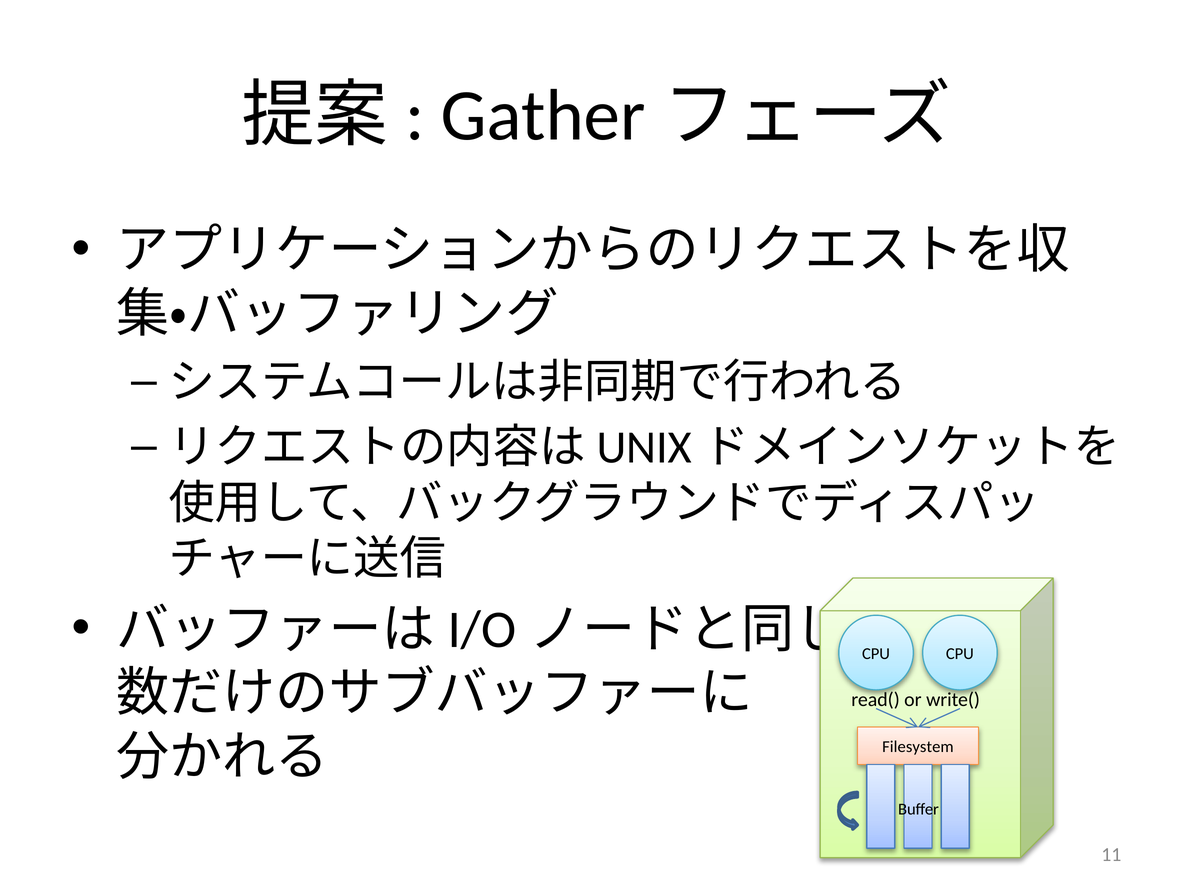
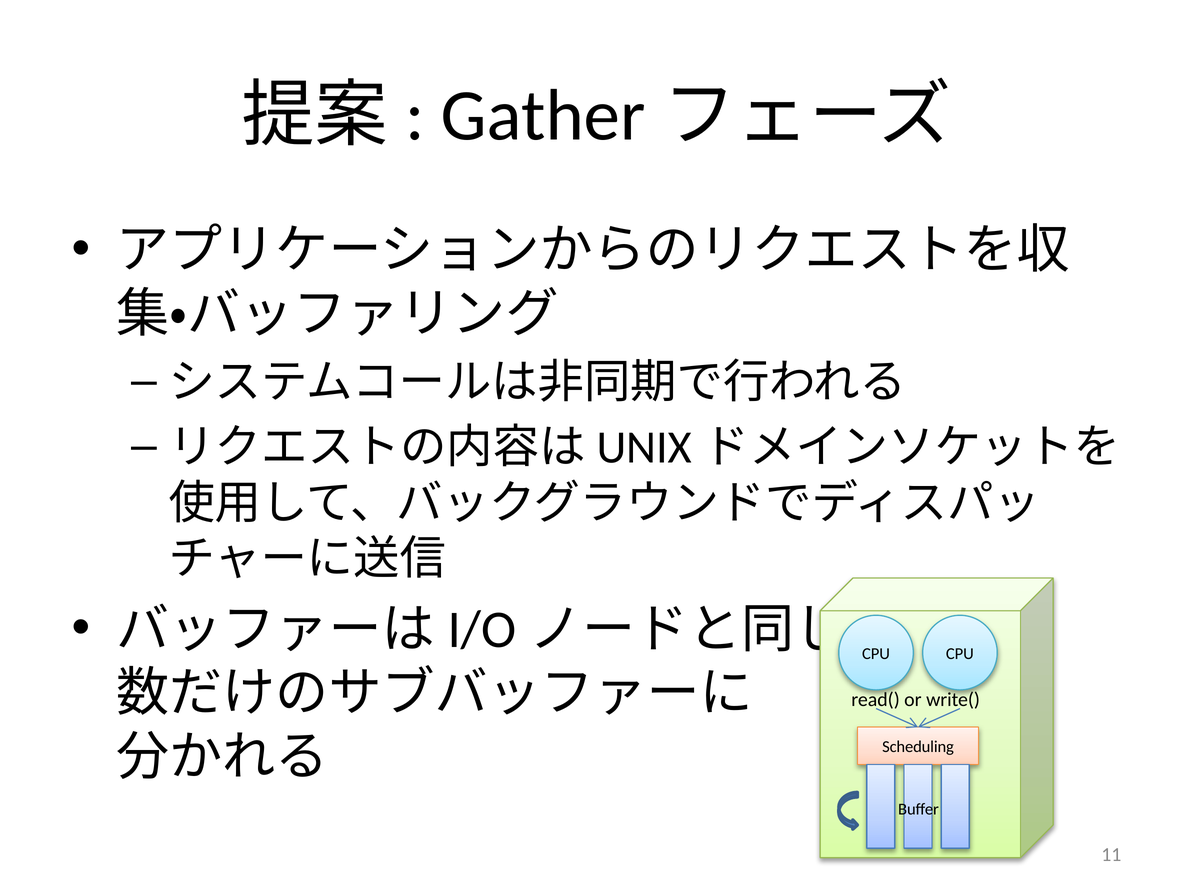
Filesystem: Filesystem -> Scheduling
